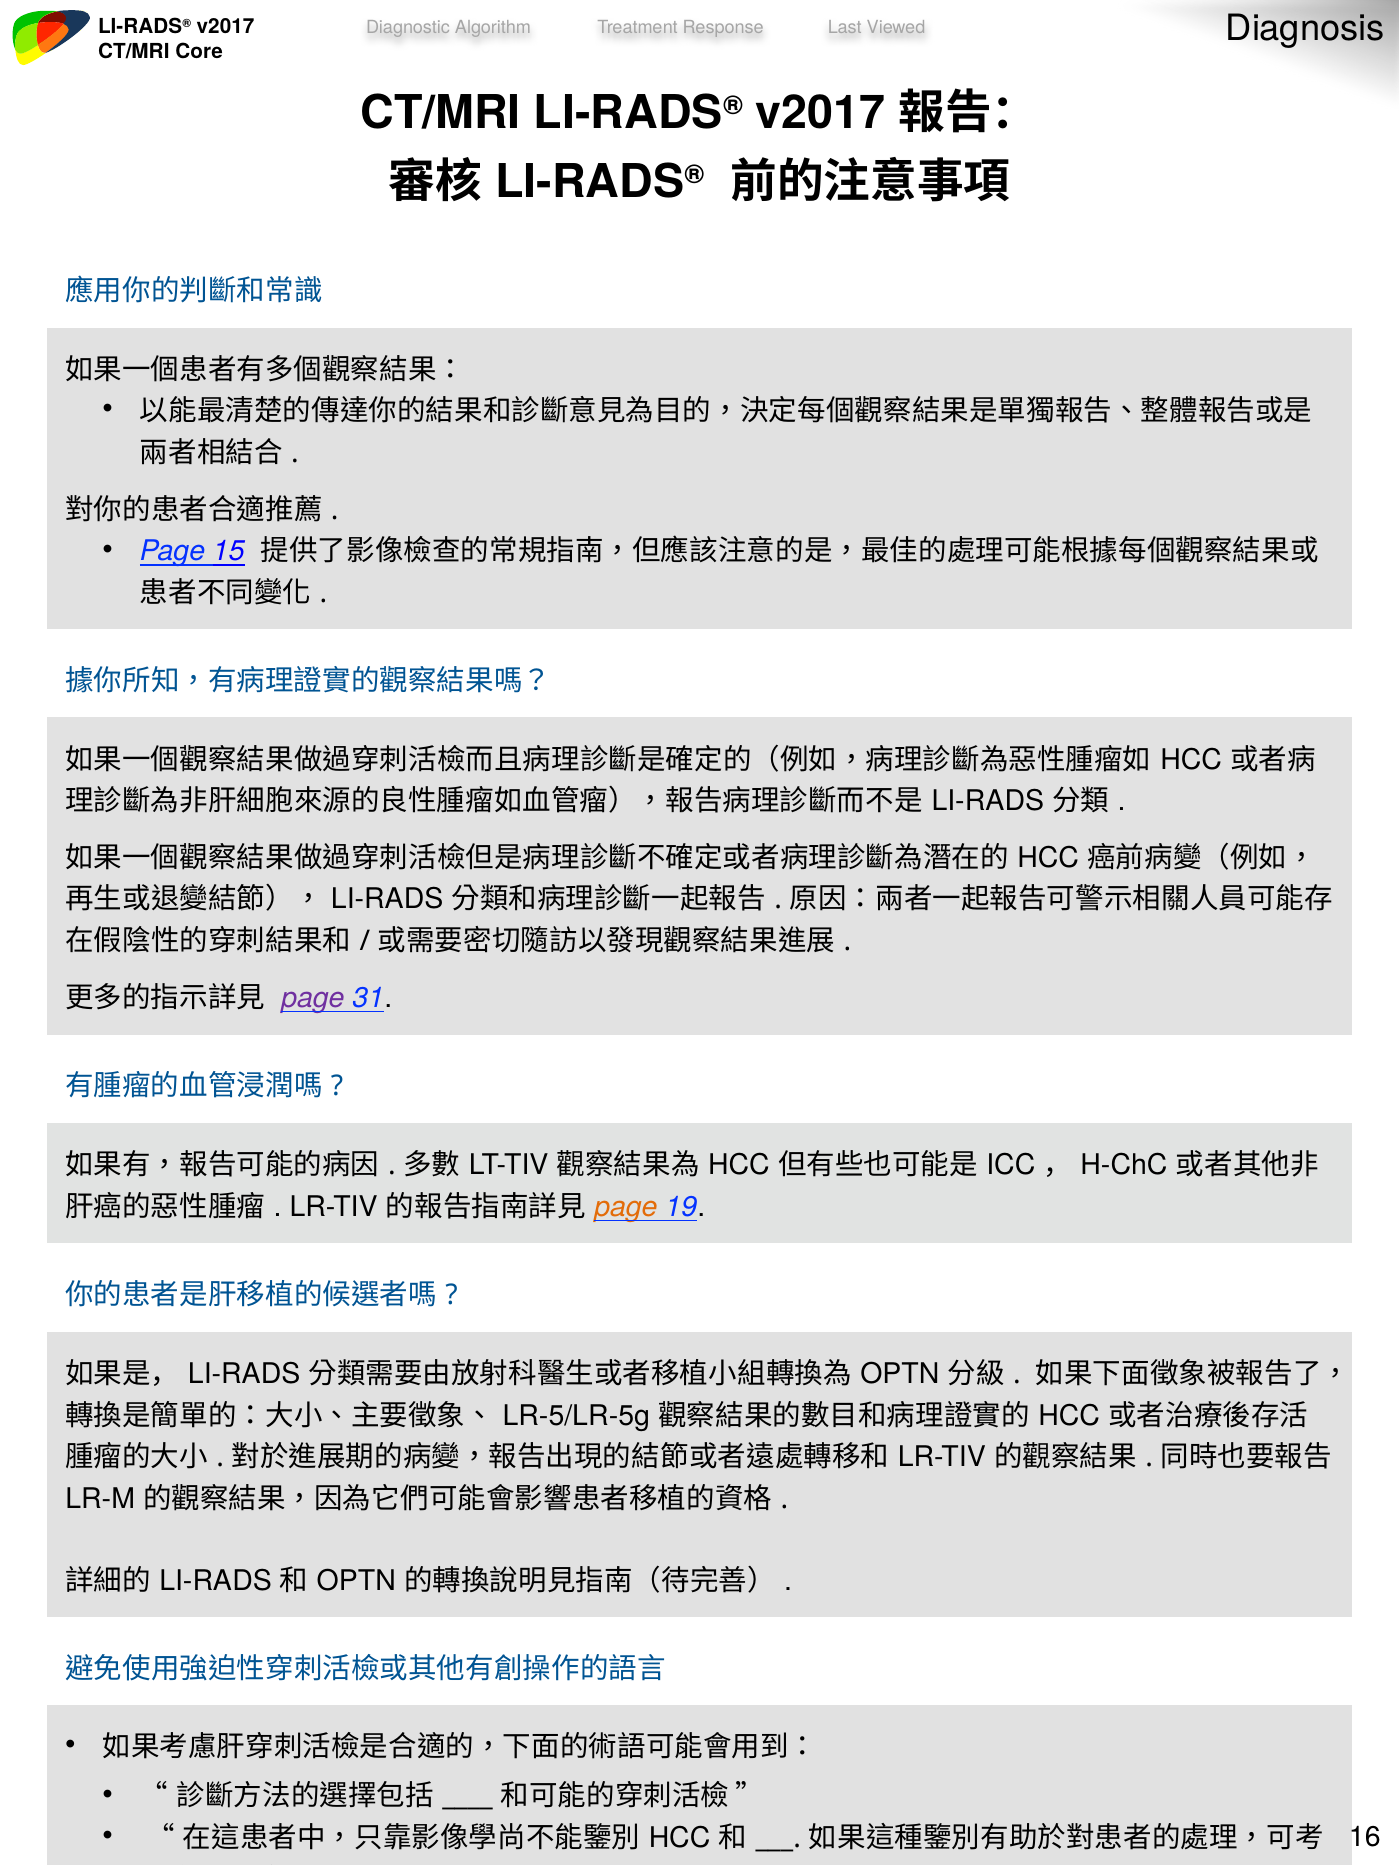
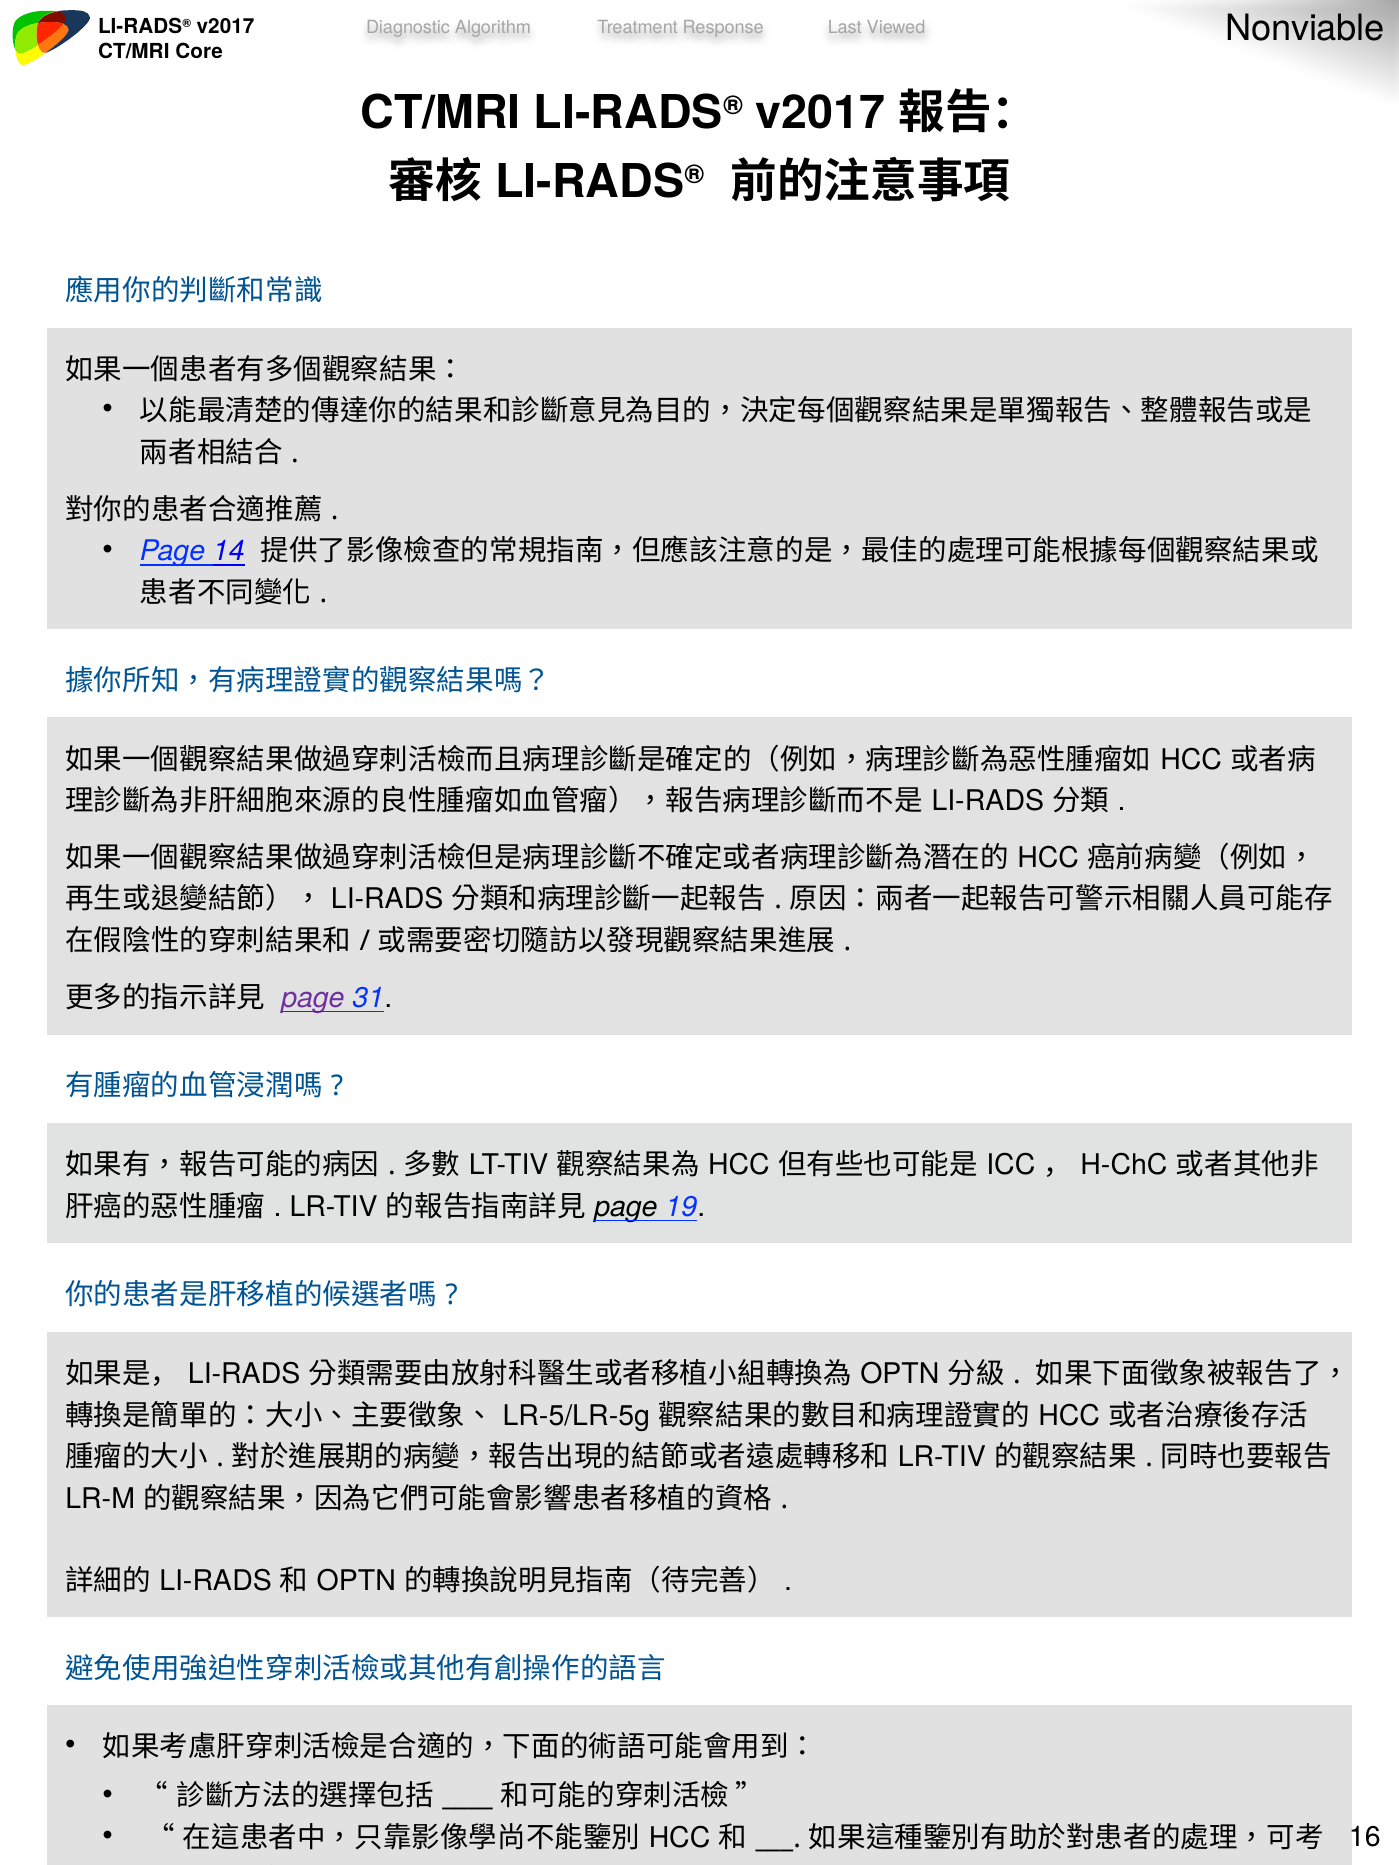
Diagnosis: Diagnosis -> Nonviable
15: 15 -> 14
page at (626, 1207) colour: orange -> black
